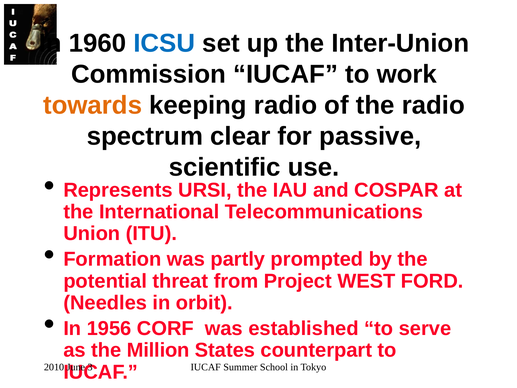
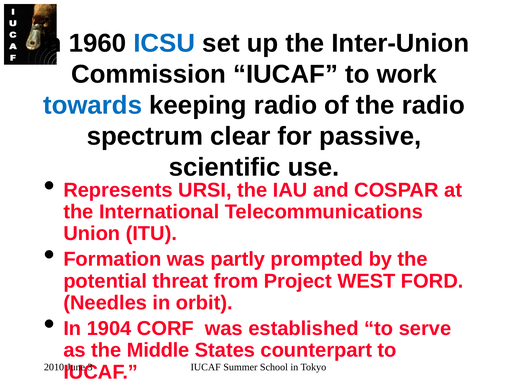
towards colour: orange -> blue
1956: 1956 -> 1904
Million: Million -> Middle
